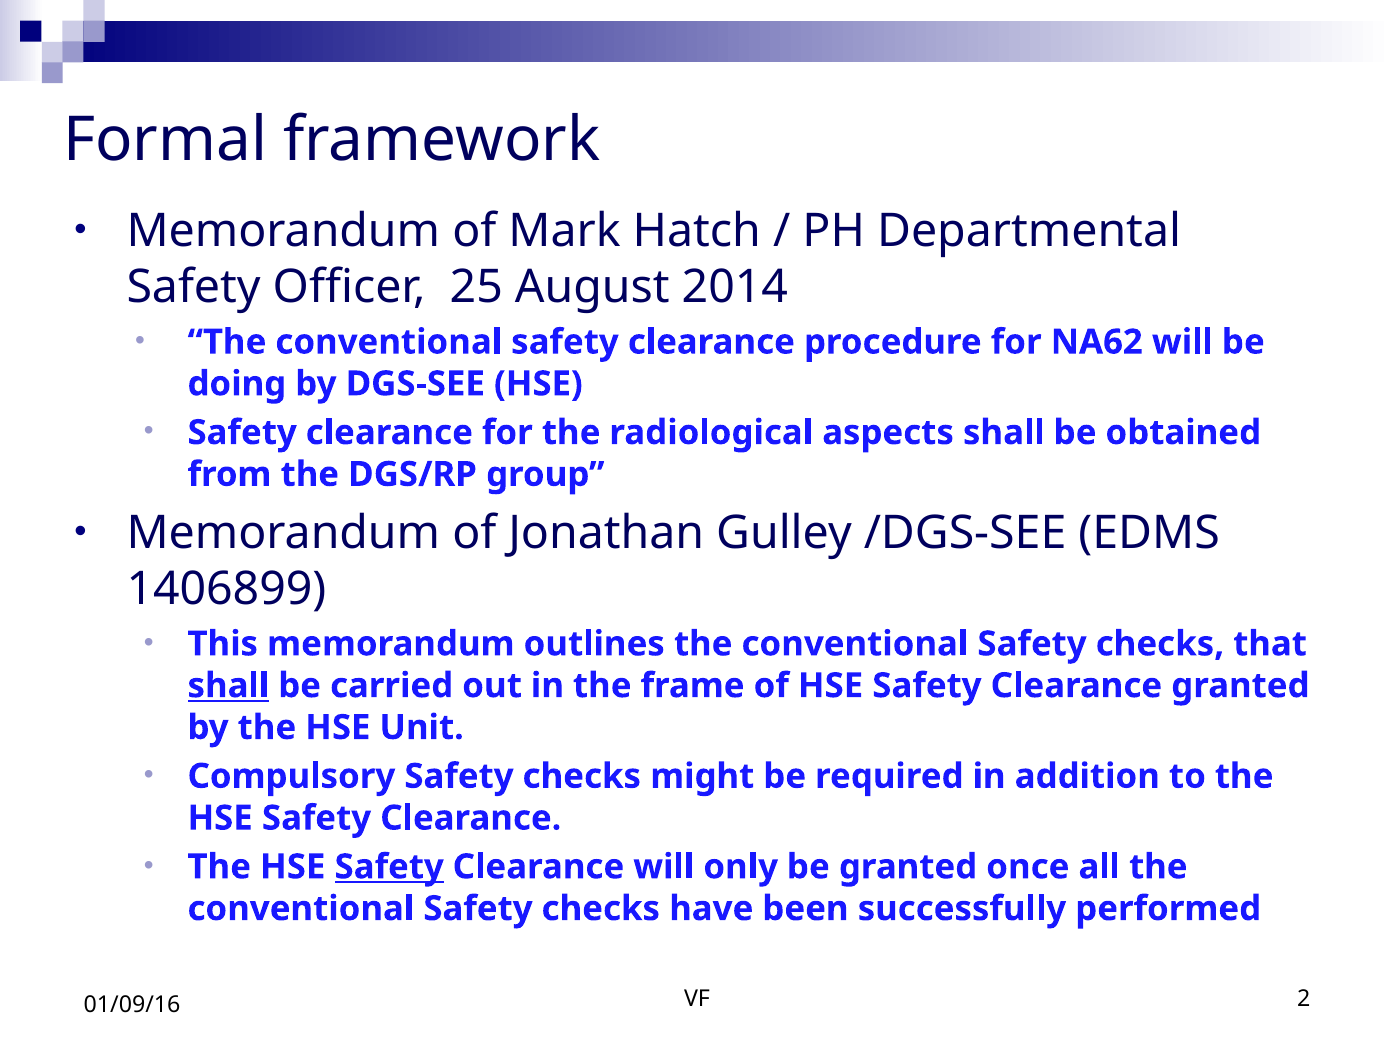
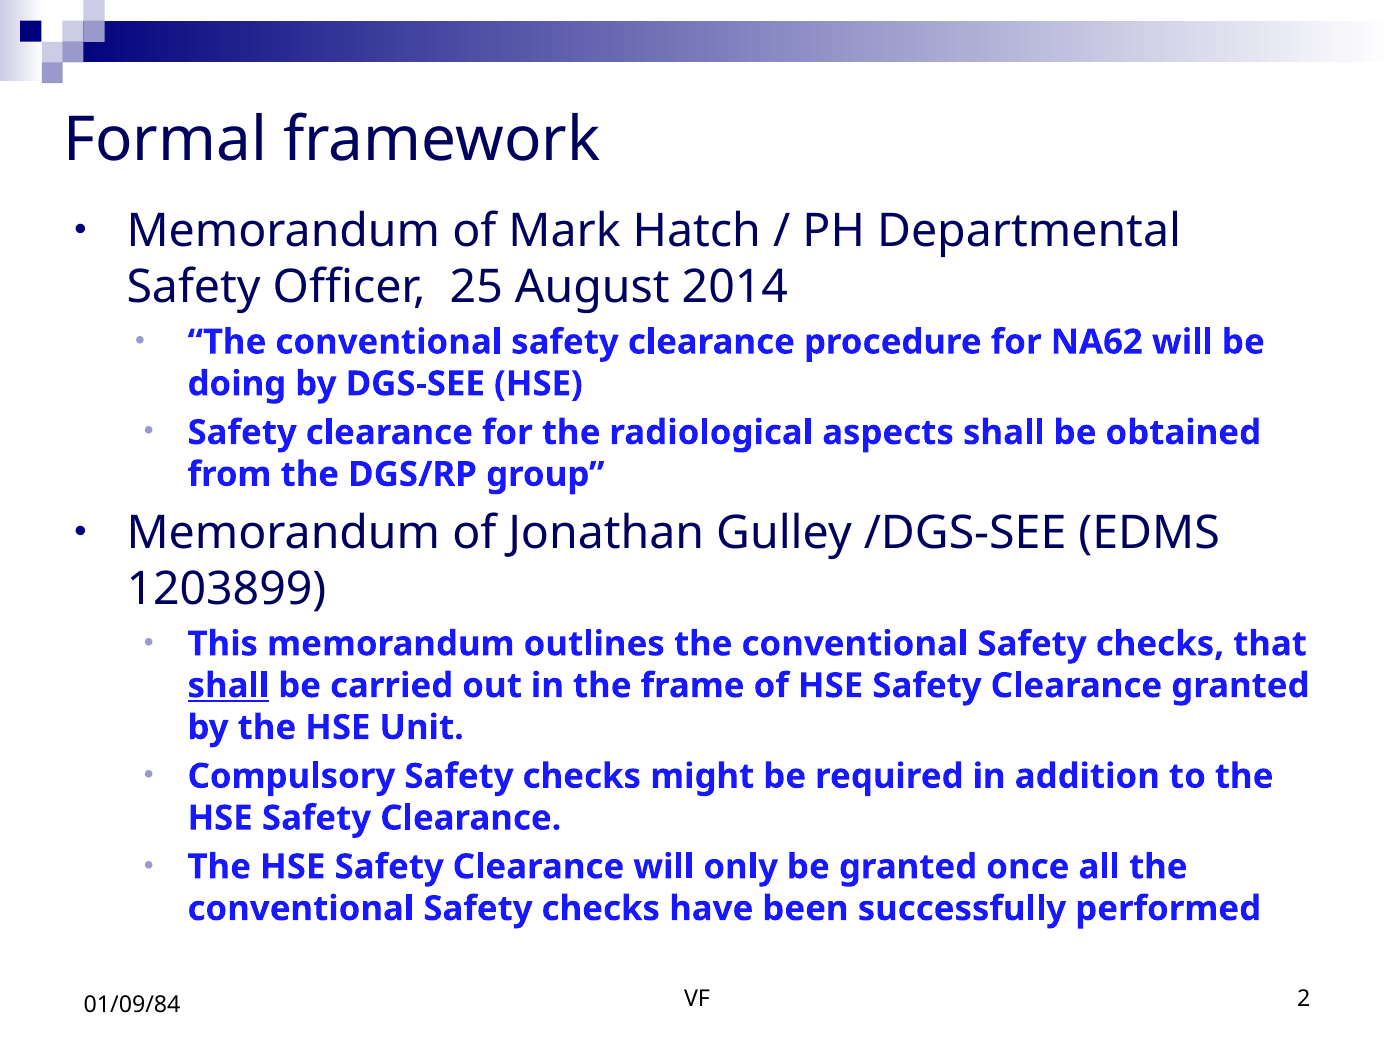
1406899: 1406899 -> 1203899
Safety at (389, 867) underline: present -> none
01/09/16: 01/09/16 -> 01/09/84
